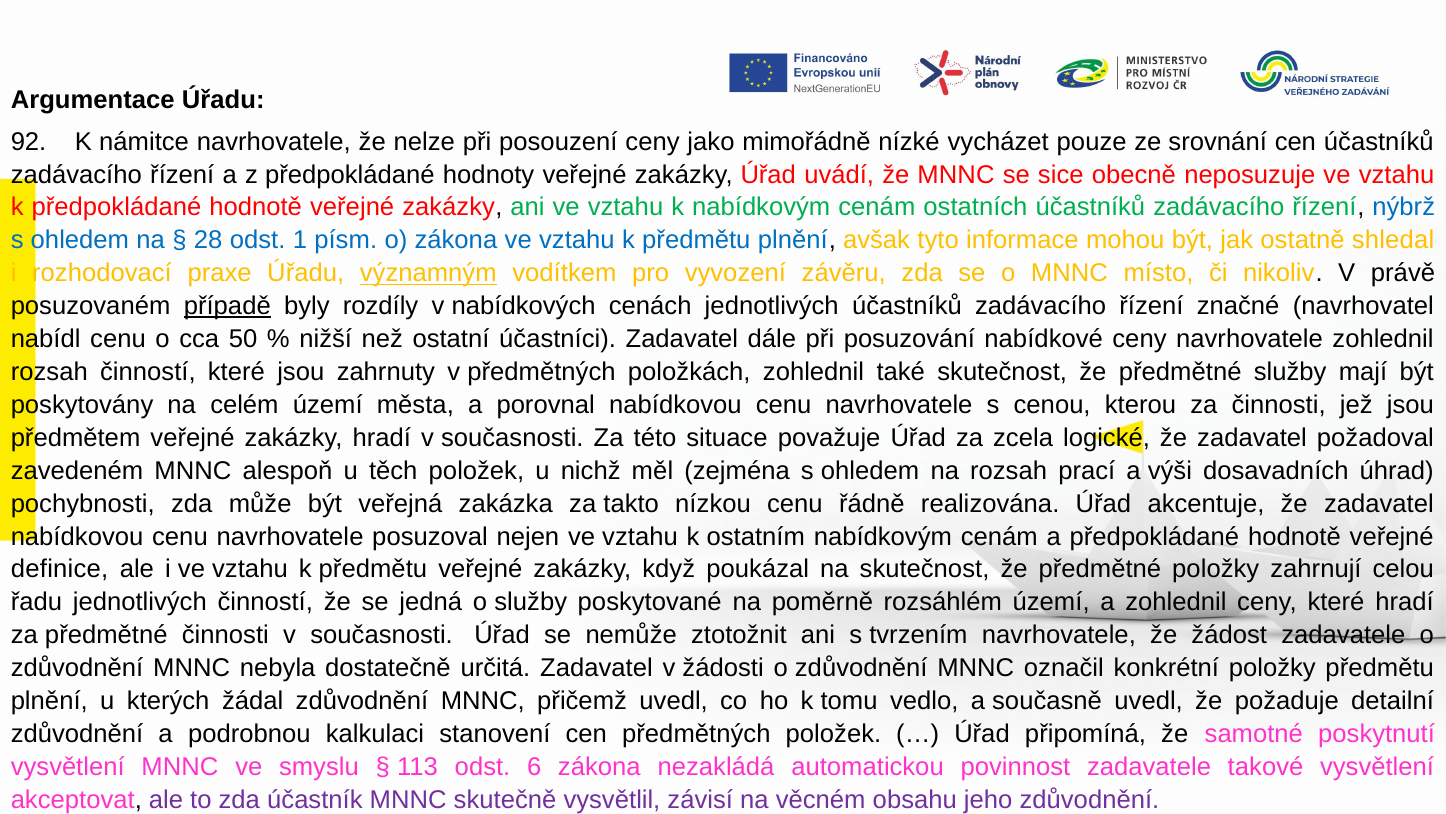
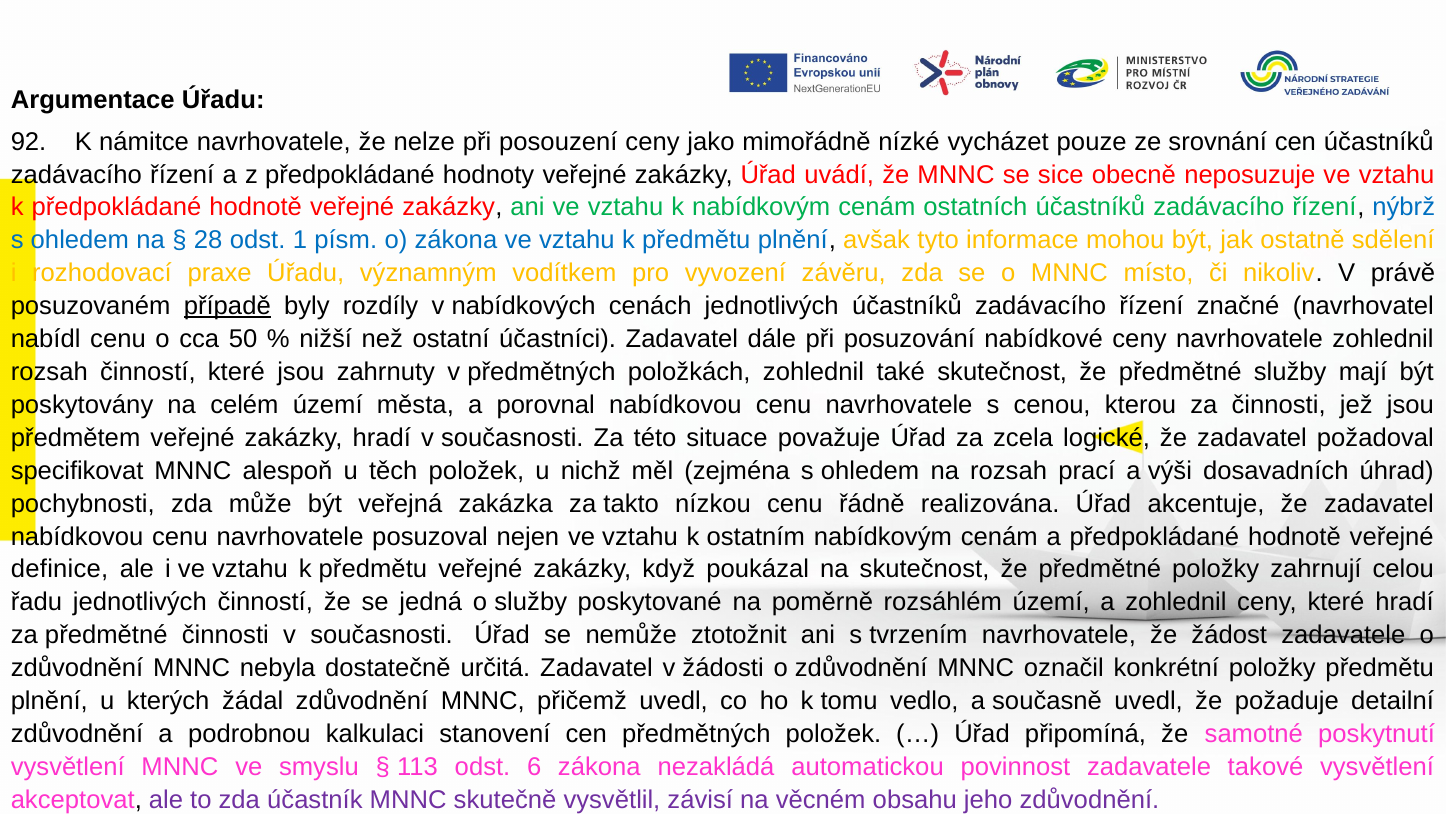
shledal: shledal -> sdělení
významným underline: present -> none
zavedeném: zavedeném -> specifikovat
